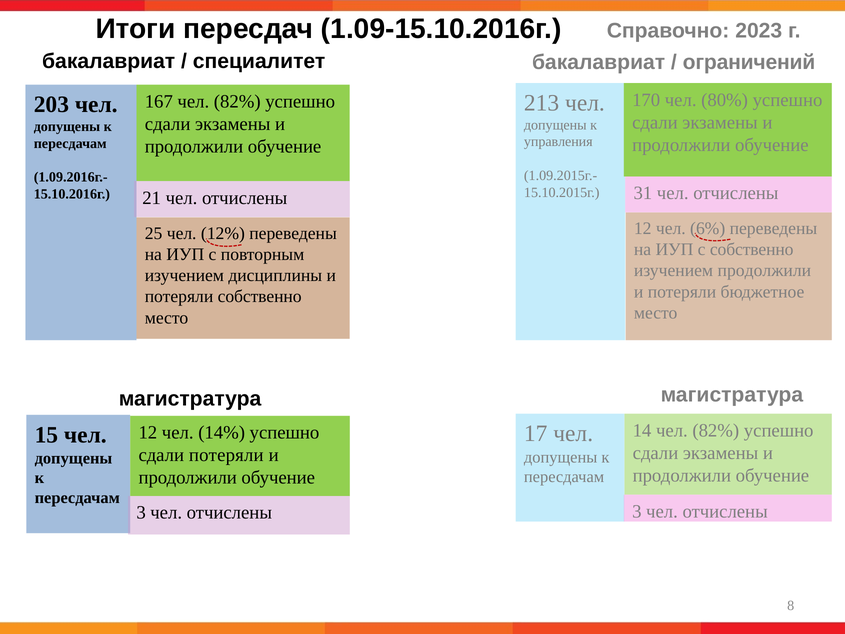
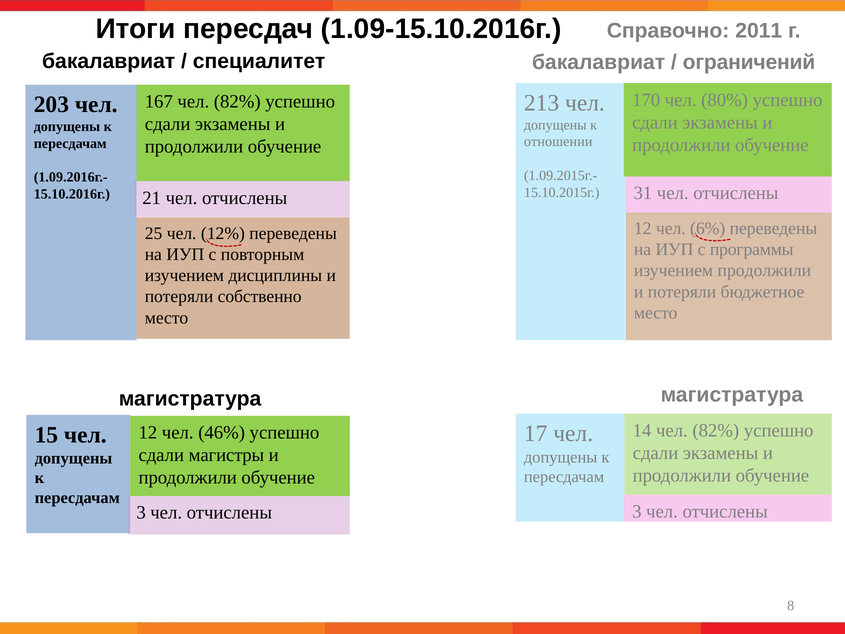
2023: 2023 -> 2011
управления: управления -> отношении
с собственно: собственно -> программы
14%: 14% -> 46%
сдали потеряли: потеряли -> магистры
